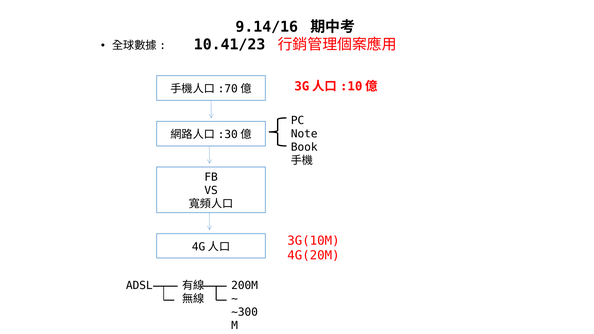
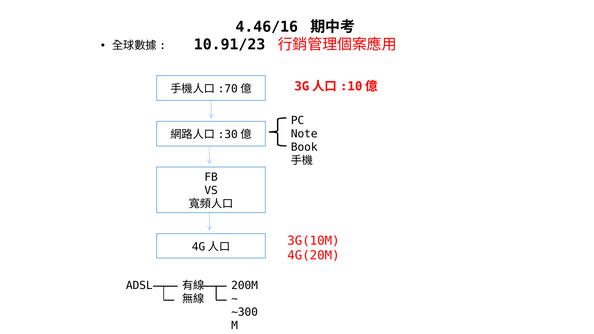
9.14/16: 9.14/16 -> 4.46/16
10.41/23: 10.41/23 -> 10.91/23
